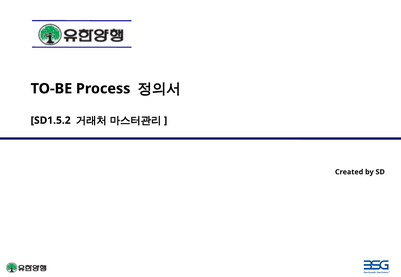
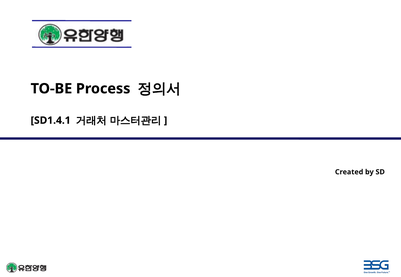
SD1.5.2: SD1.5.2 -> SD1.4.1
